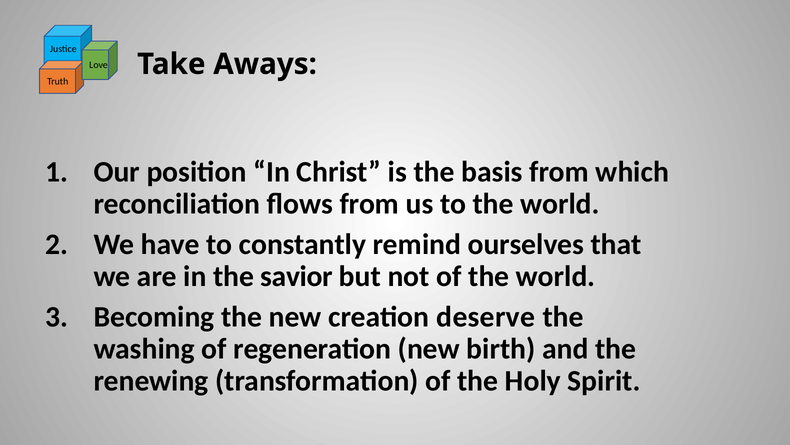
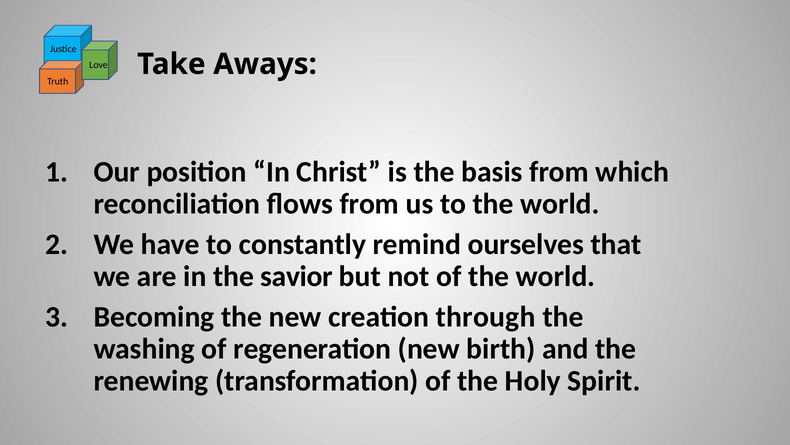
deserve: deserve -> through
